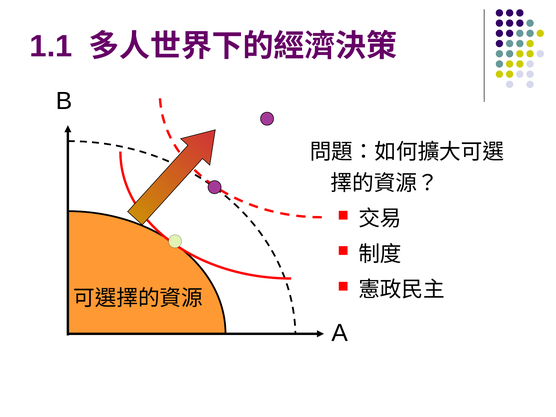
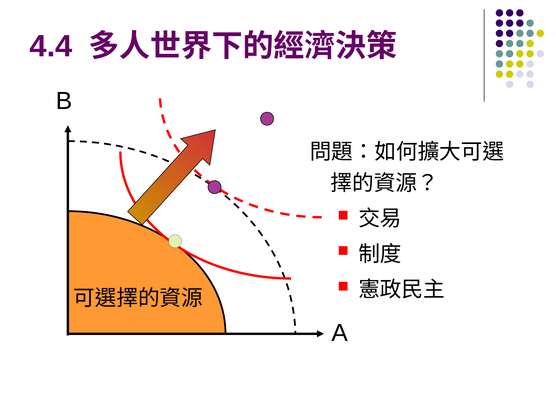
1.1: 1.1 -> 4.4
